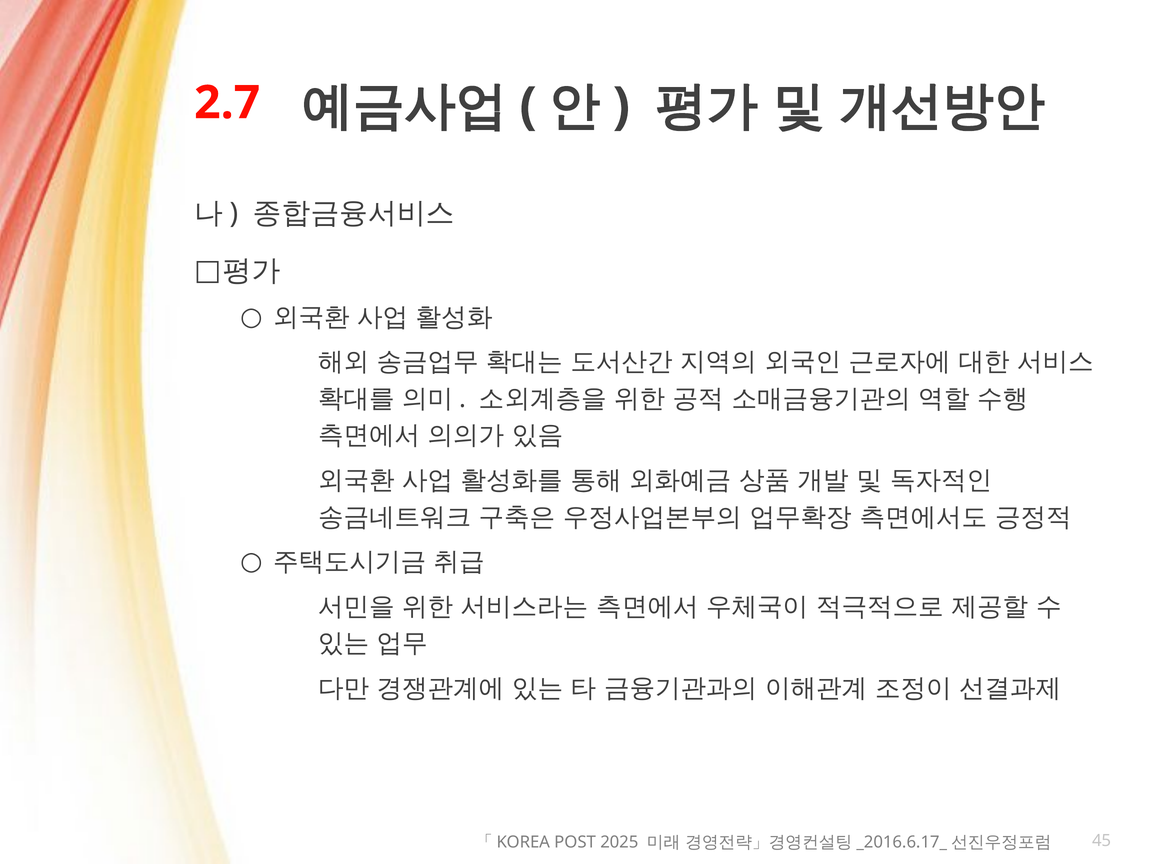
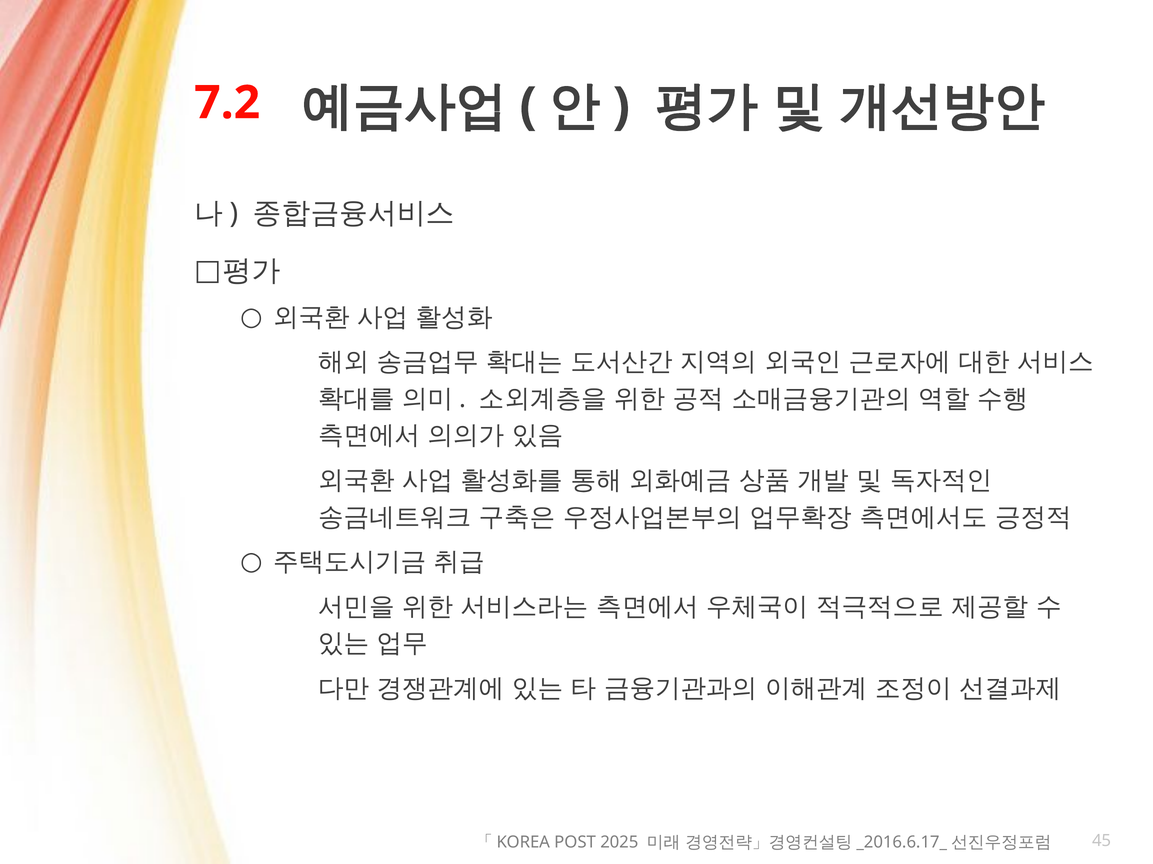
2.7: 2.7 -> 7.2
